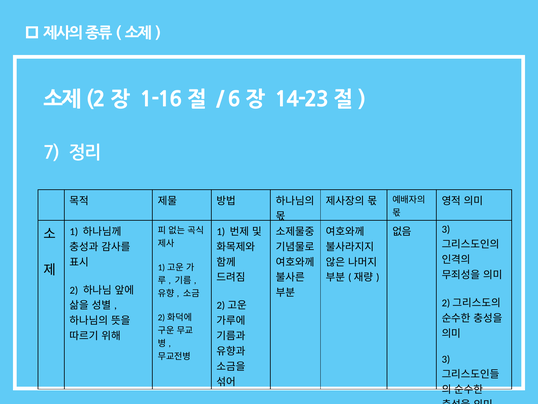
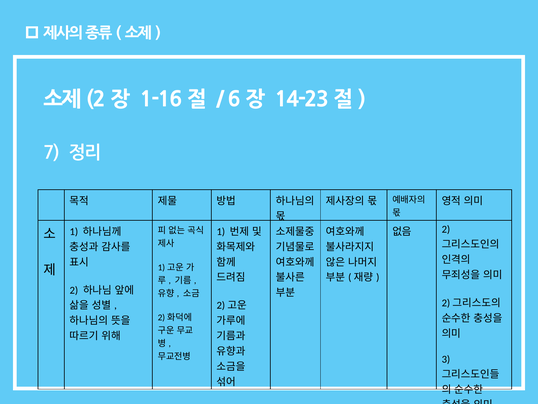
3 at (446, 229): 3 -> 2
